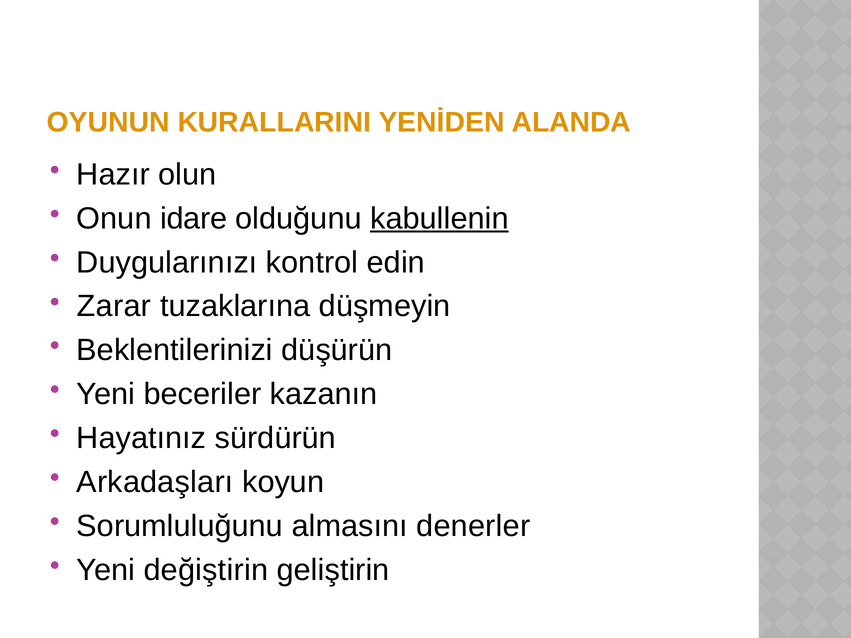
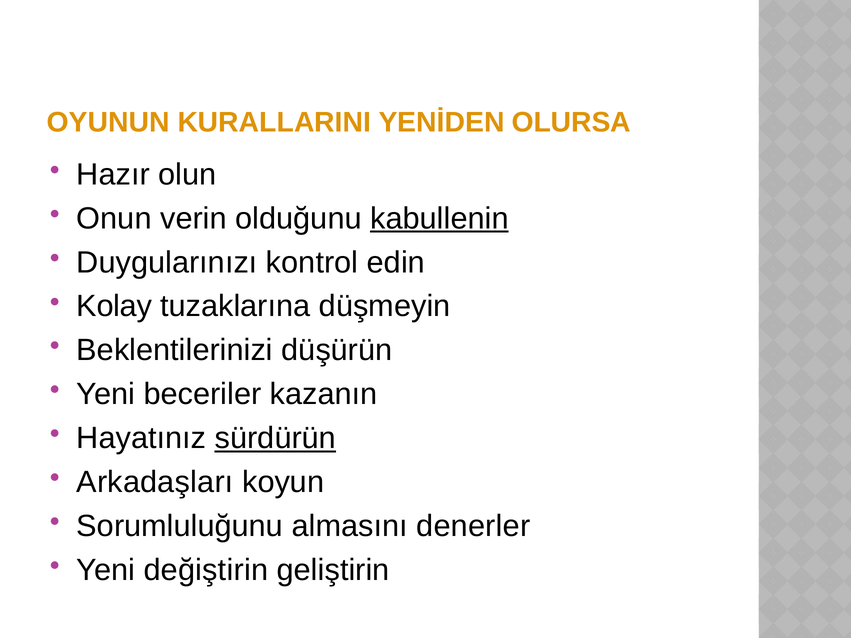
ALANDA: ALANDA -> OLURSA
idare: idare -> verin
Zarar: Zarar -> Kolay
sürdürün underline: none -> present
